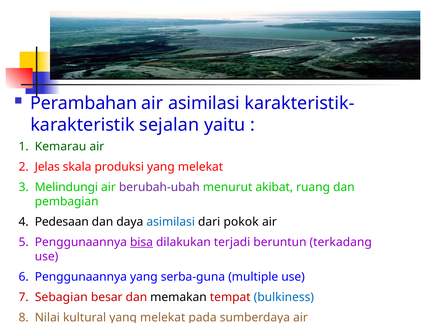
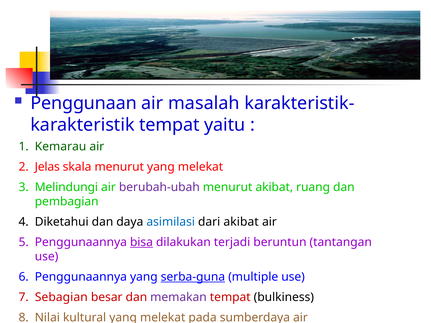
Perambahan: Perambahan -> Penggunaan
air asimilasi: asimilasi -> masalah
sejalan at (169, 125): sejalan -> tempat
skala produksi: produksi -> menurut
Pedesaan: Pedesaan -> Diketahui
dari pokok: pokok -> akibat
terkadang: terkadang -> tantangan
serba-guna underline: none -> present
memakan colour: black -> purple
bulkiness colour: blue -> black
